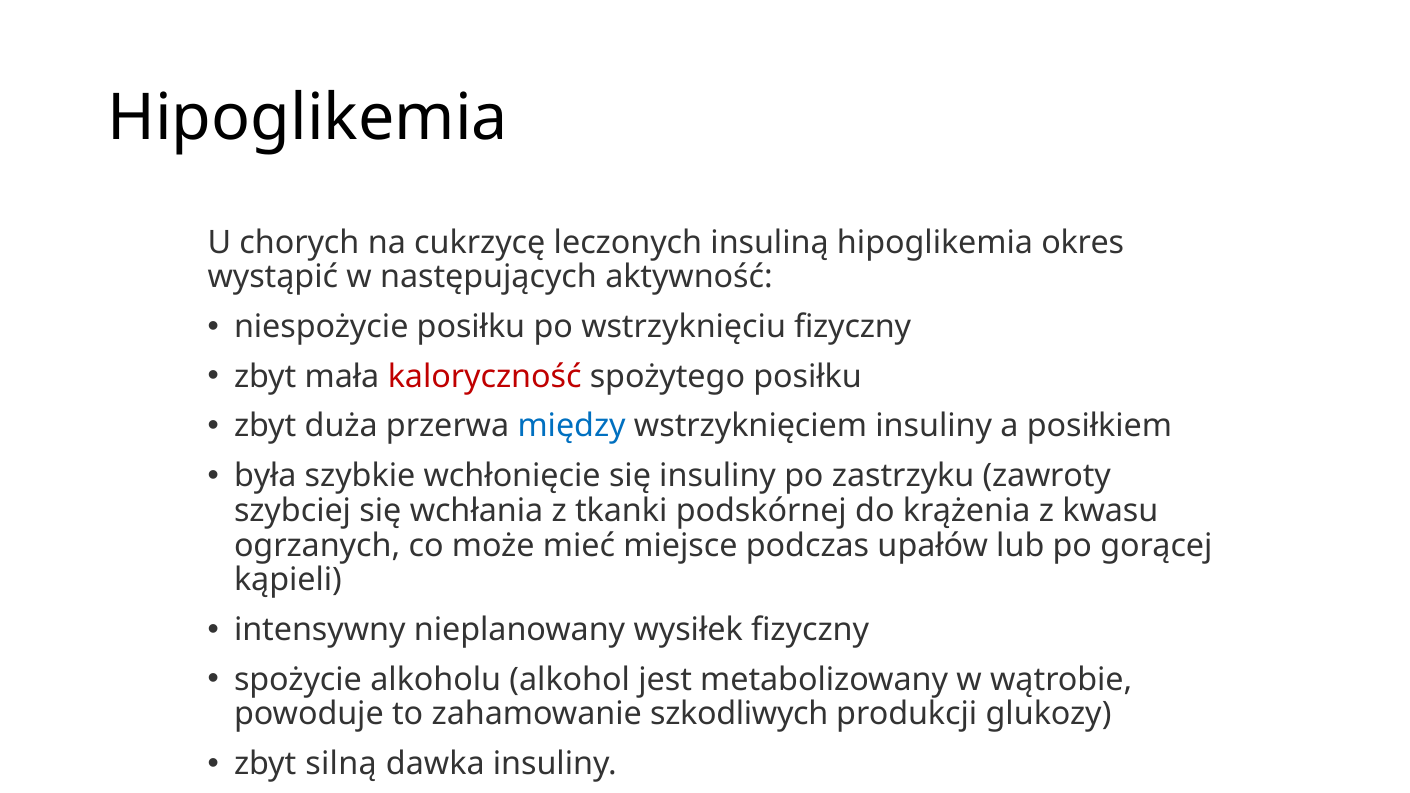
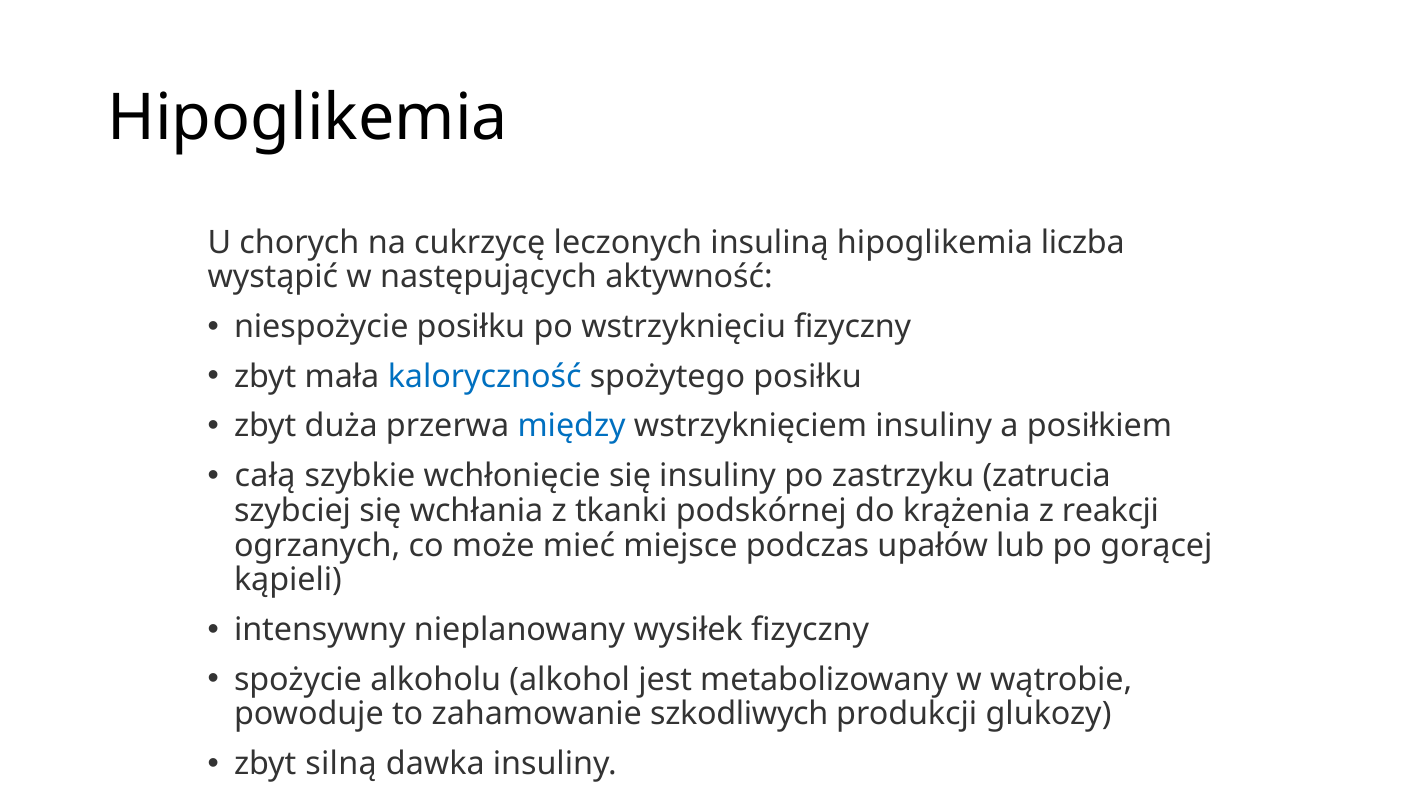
okres: okres -> liczba
kaloryczność colour: red -> blue
była: była -> całą
zawroty: zawroty -> zatrucia
kwasu: kwasu -> reakcji
